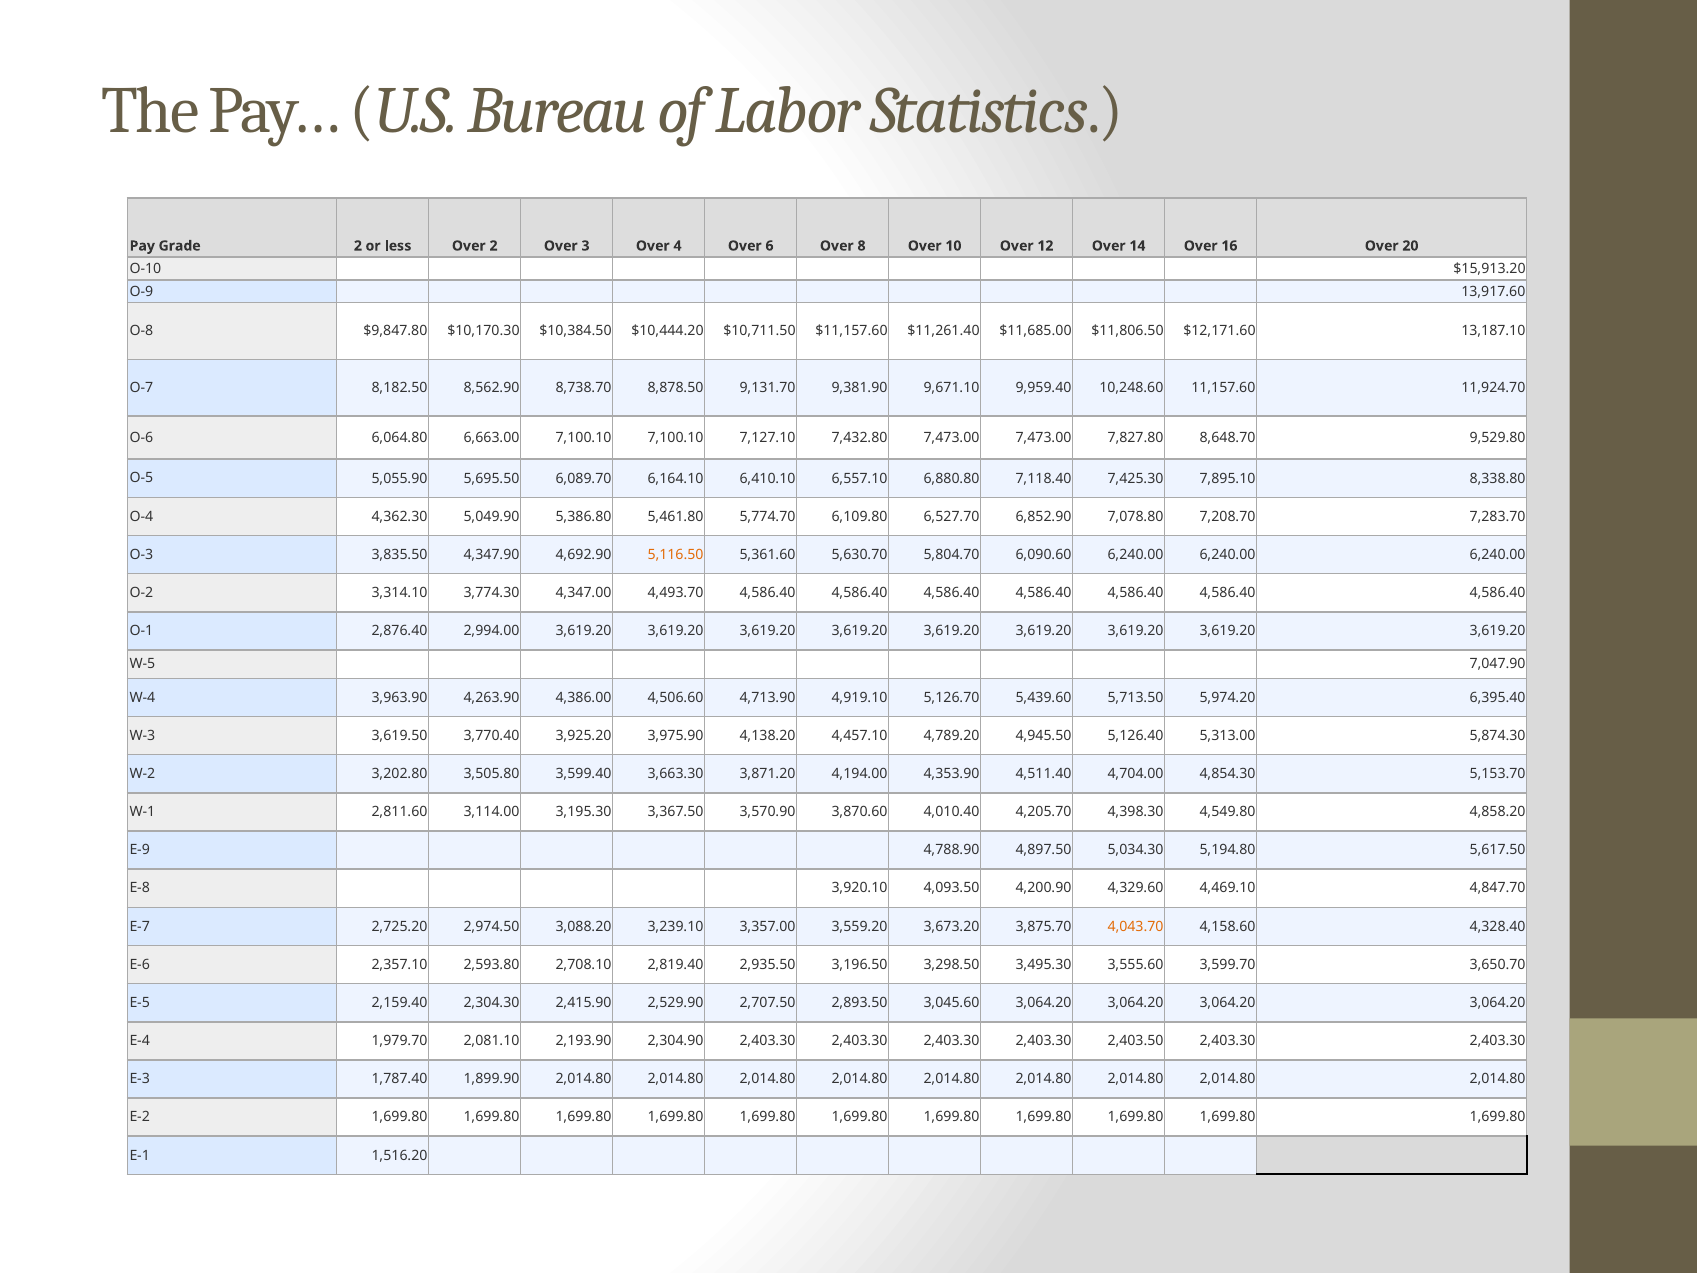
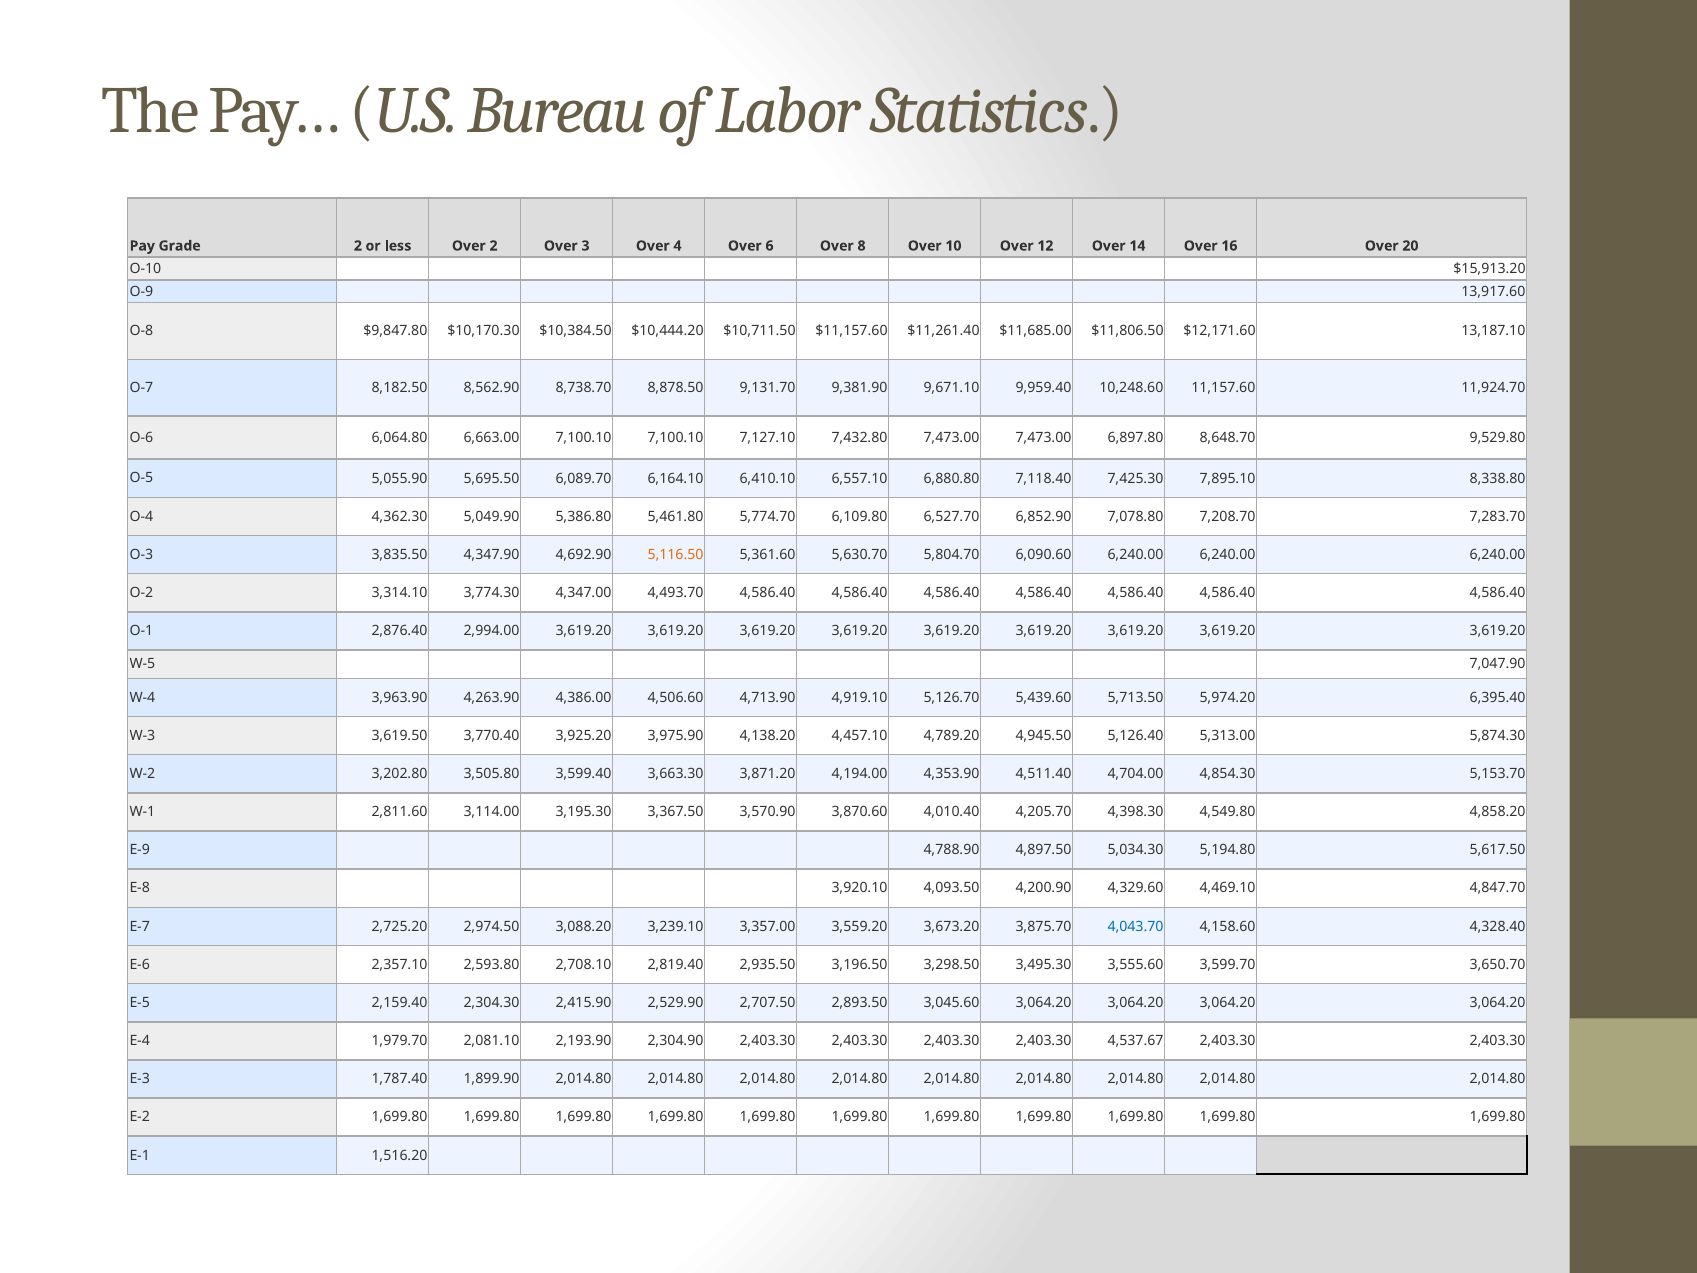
7,827.80: 7,827.80 -> 6,897.80
4,043.70 colour: orange -> blue
2,403.50: 2,403.50 -> 4,537.67
